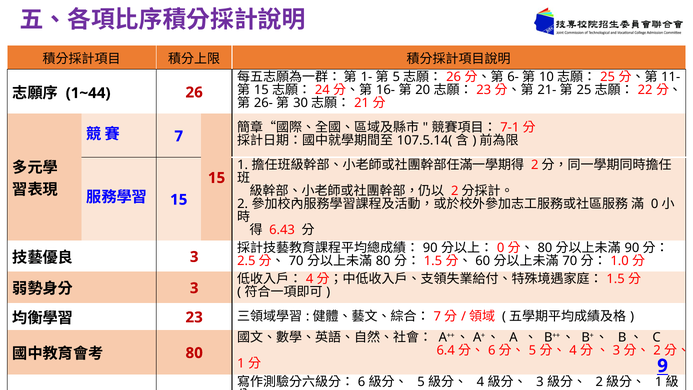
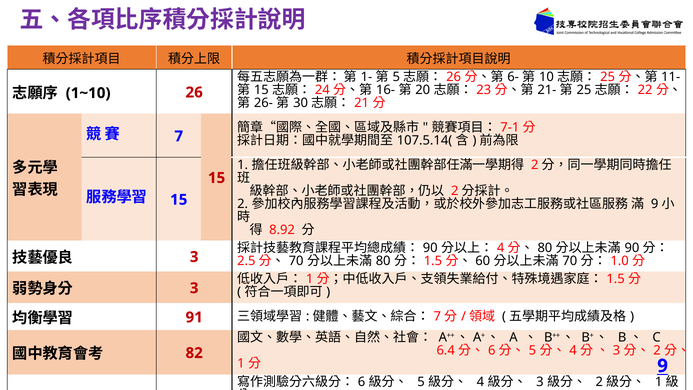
1~44: 1~44 -> 1~10
0 at (655, 204): 0 -> 9
6.43: 6.43 -> 8.92
0 at (501, 248): 0 -> 4
4 at (310, 279): 4 -> 1
23 at (194, 317): 23 -> 91
80 at (194, 353): 80 -> 82
